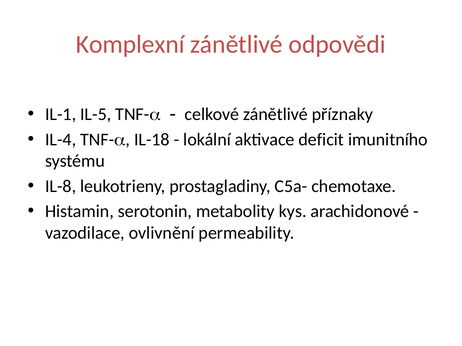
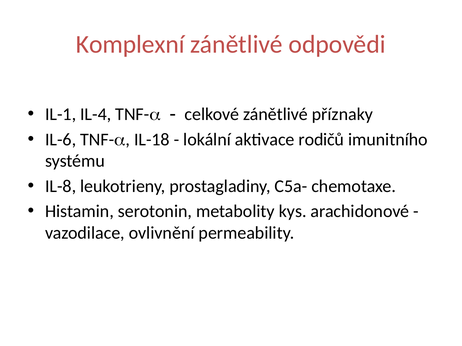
IL-5: IL-5 -> IL-4
IL-4: IL-4 -> IL-6
deficit: deficit -> rodičů
